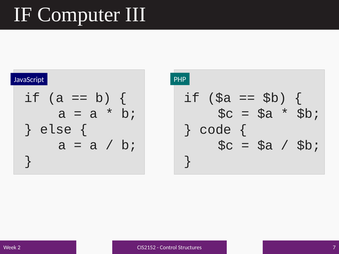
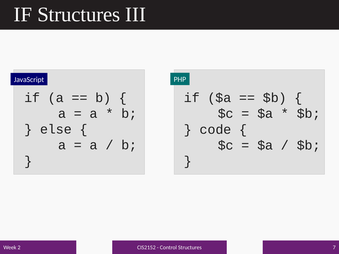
IF Computer: Computer -> Structures
